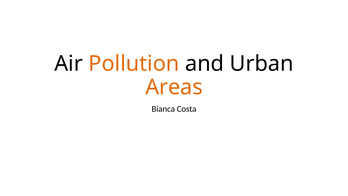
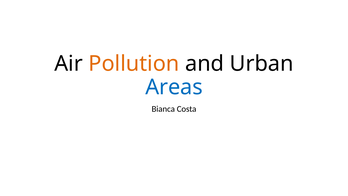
Areas colour: orange -> blue
